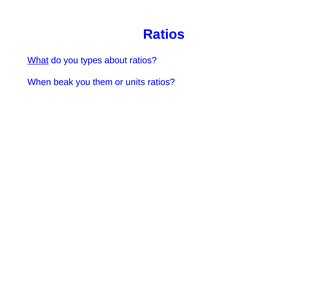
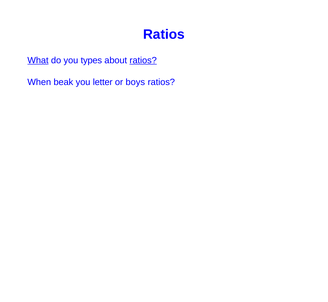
ratios at (143, 60) underline: none -> present
them: them -> letter
units: units -> boys
